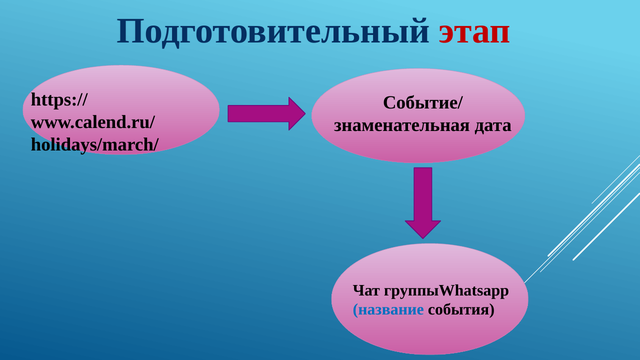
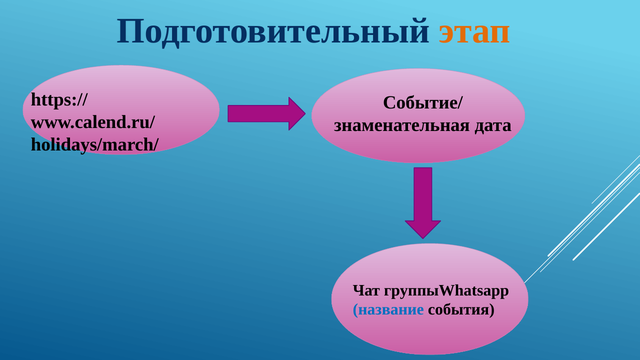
этап colour: red -> orange
